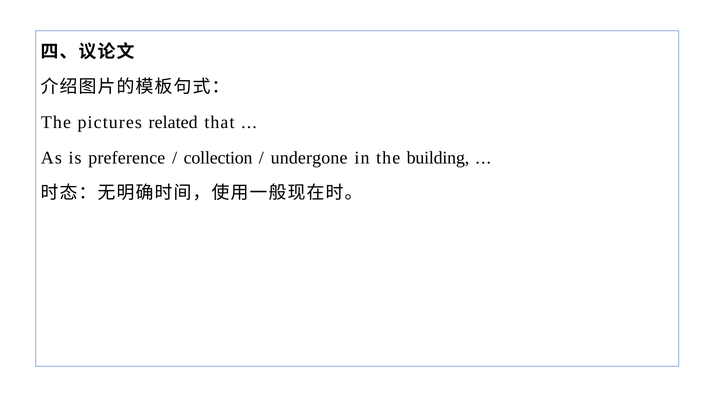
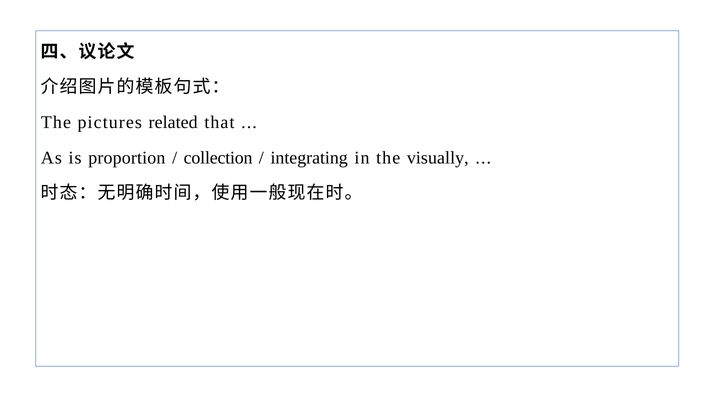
preference: preference -> proportion
undergone: undergone -> integrating
building: building -> visually
